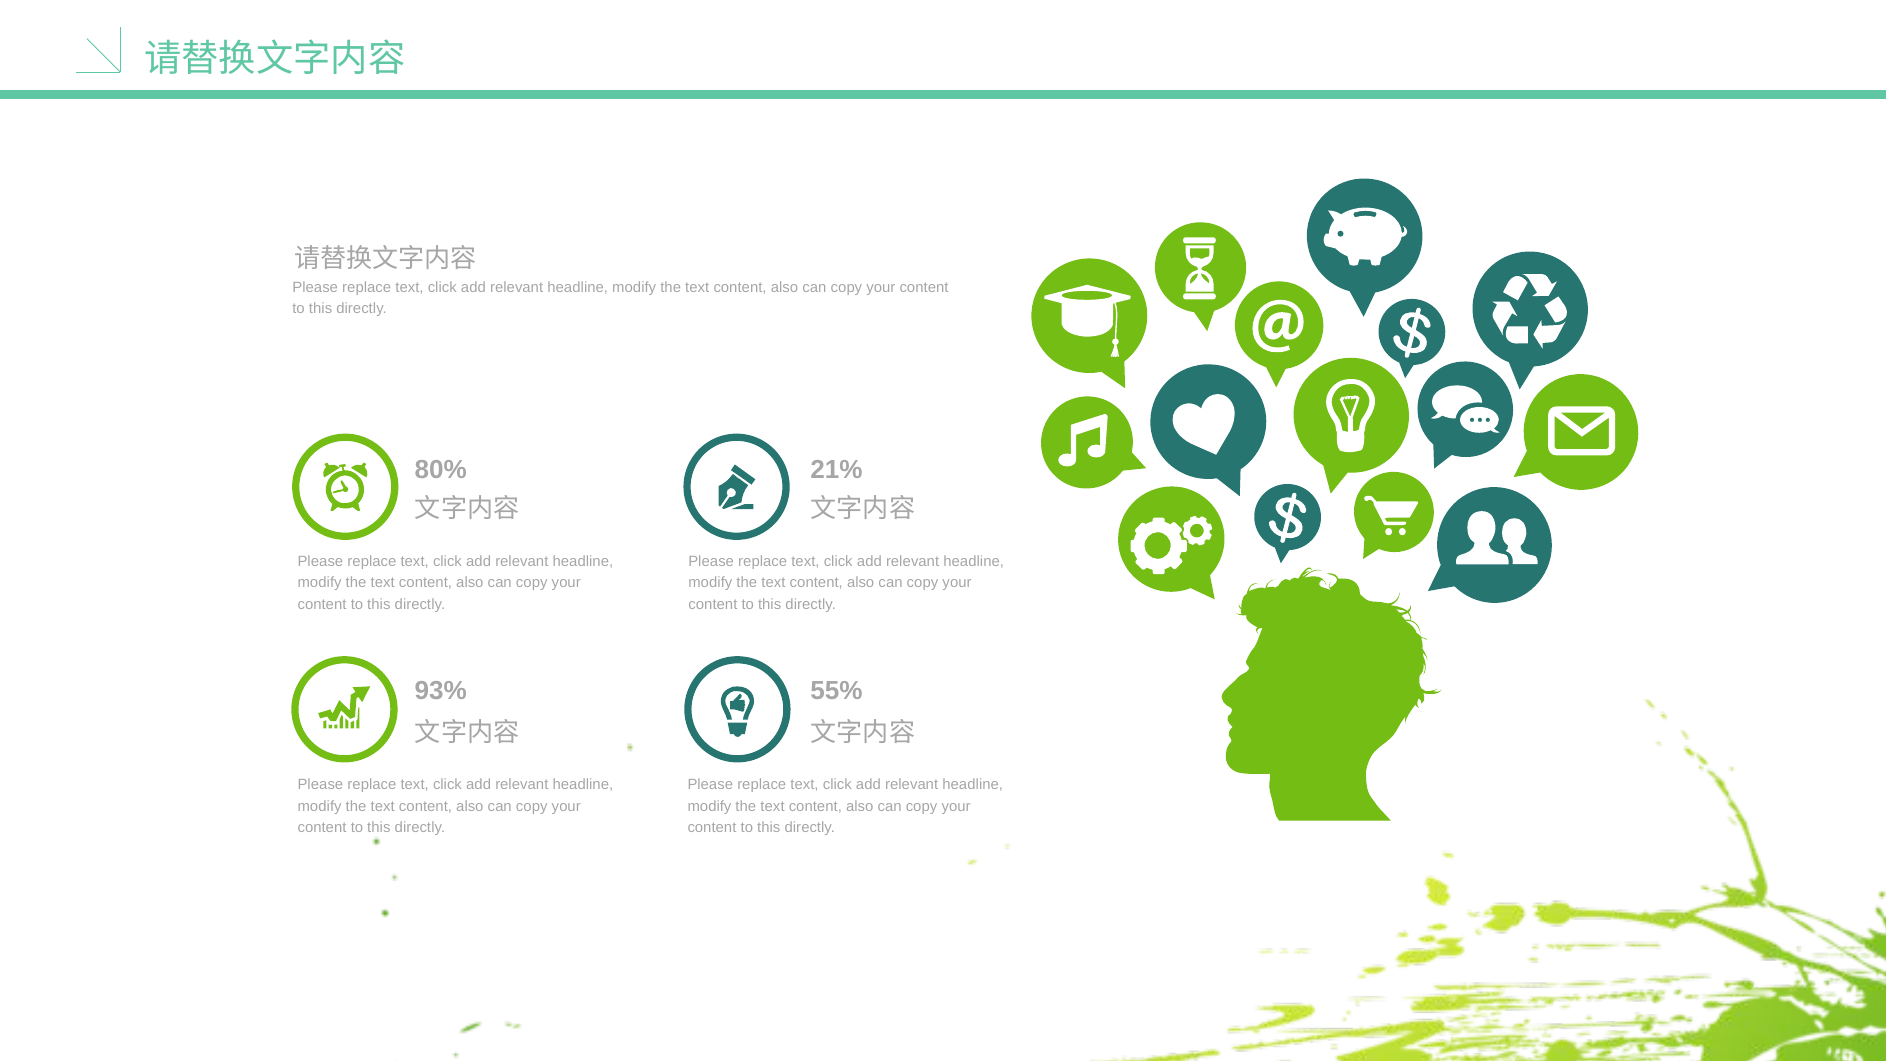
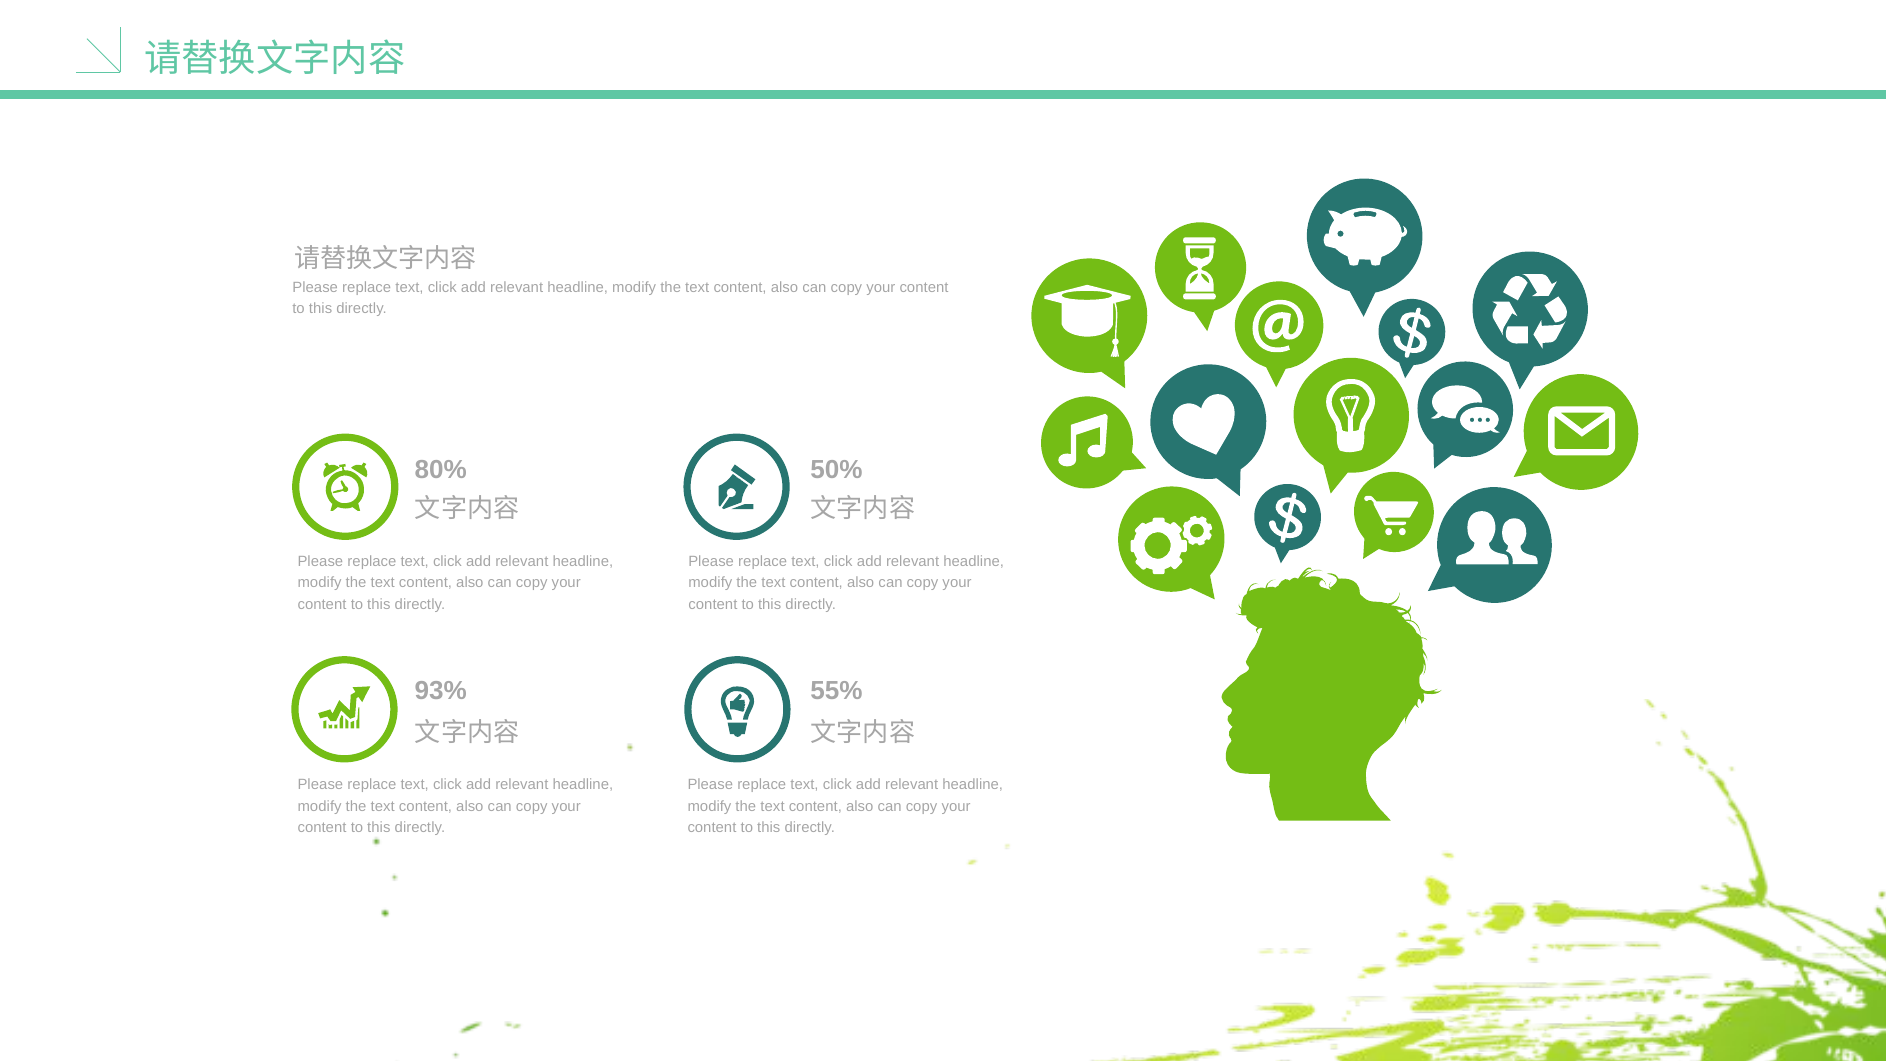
21%: 21% -> 50%
